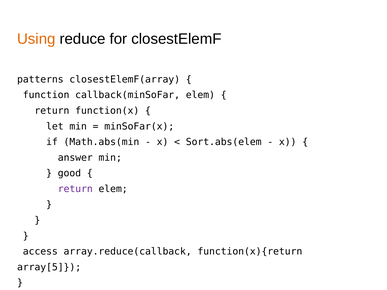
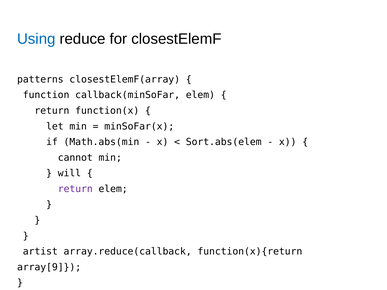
Using colour: orange -> blue
answer: answer -> cannot
good: good -> will
access: access -> artist
array[5: array[5 -> array[9
